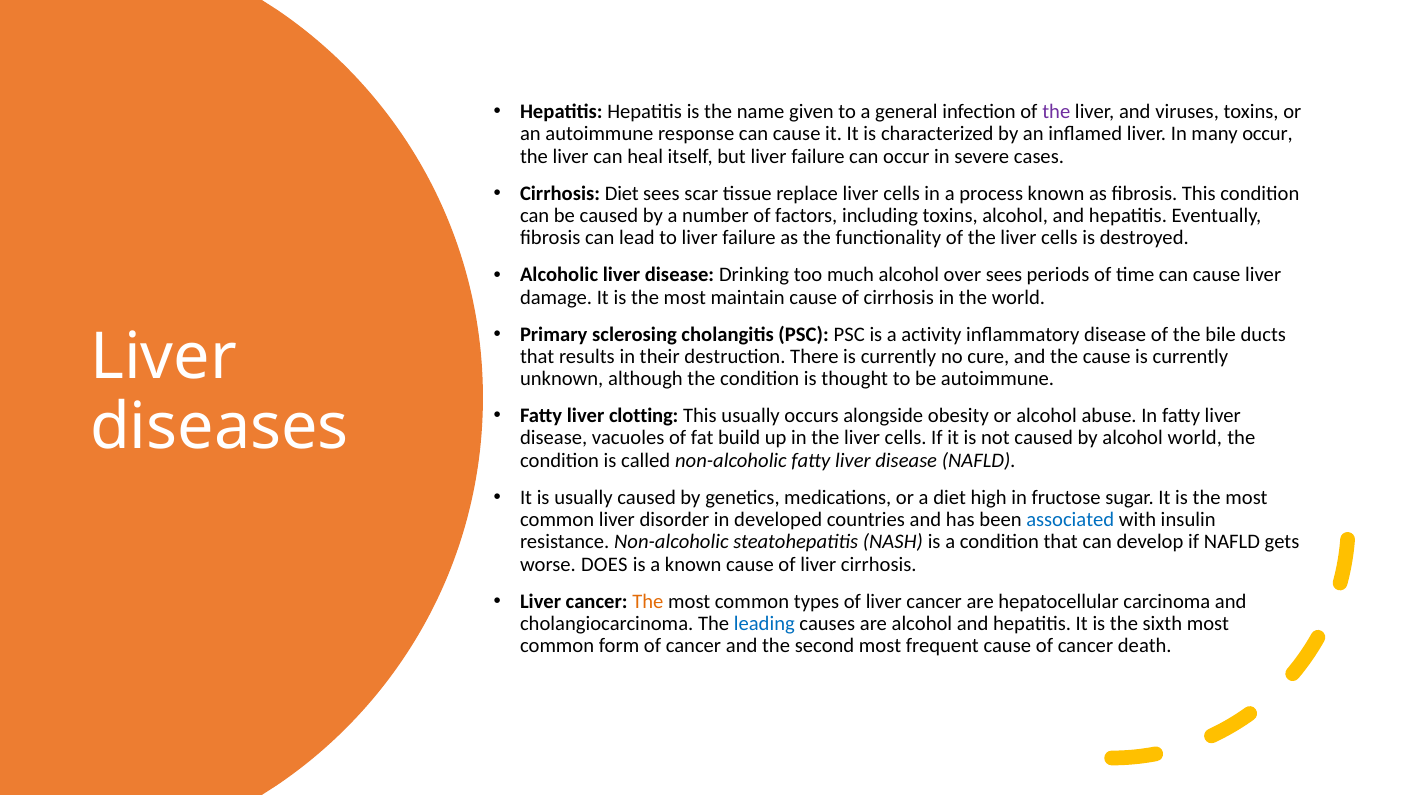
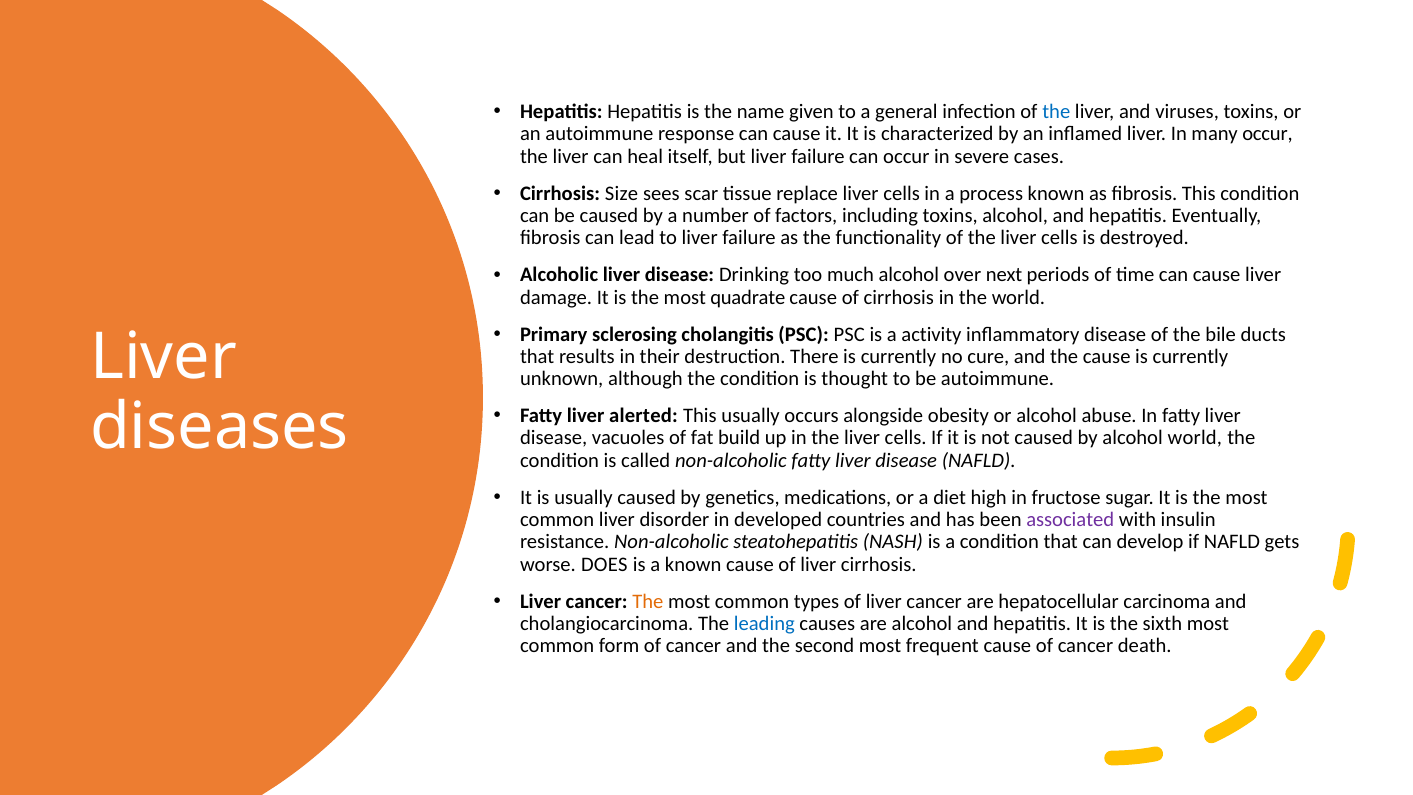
the at (1056, 112) colour: purple -> blue
Cirrhosis Diet: Diet -> Size
over sees: sees -> next
maintain: maintain -> quadrate
clotting: clotting -> alerted
associated colour: blue -> purple
